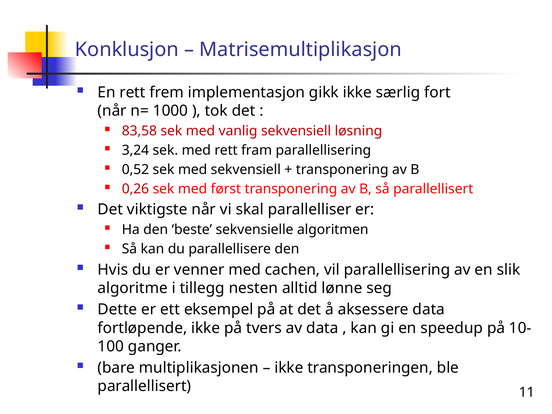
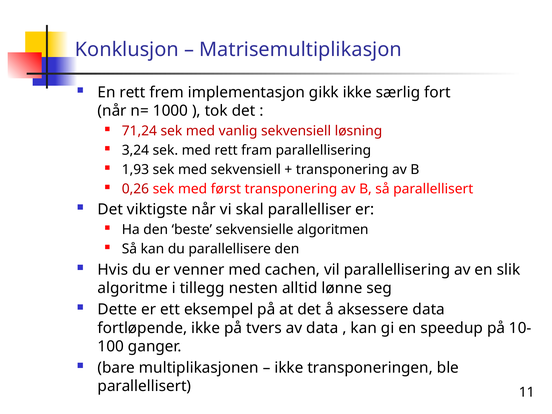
83,58: 83,58 -> 71,24
0,52: 0,52 -> 1,93
